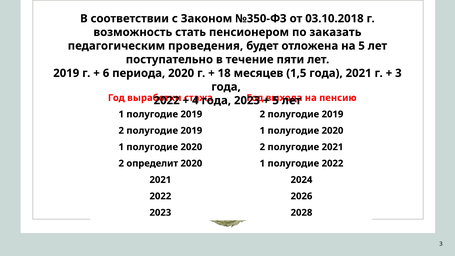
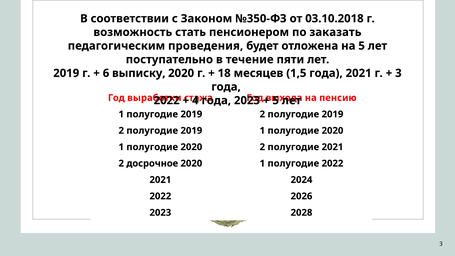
периода: периода -> выписку
определит: определит -> досрочное
